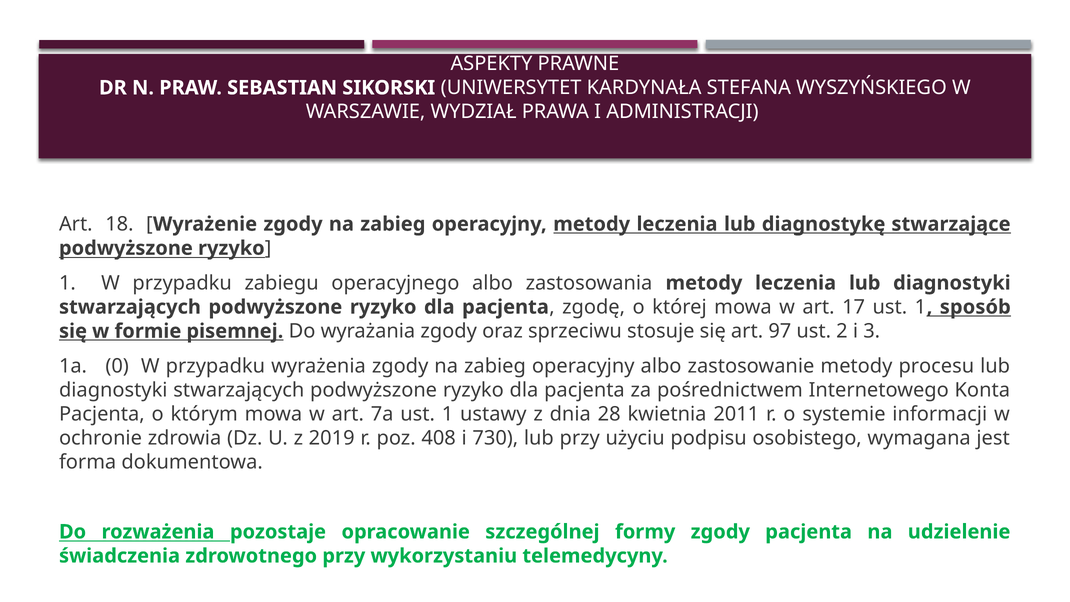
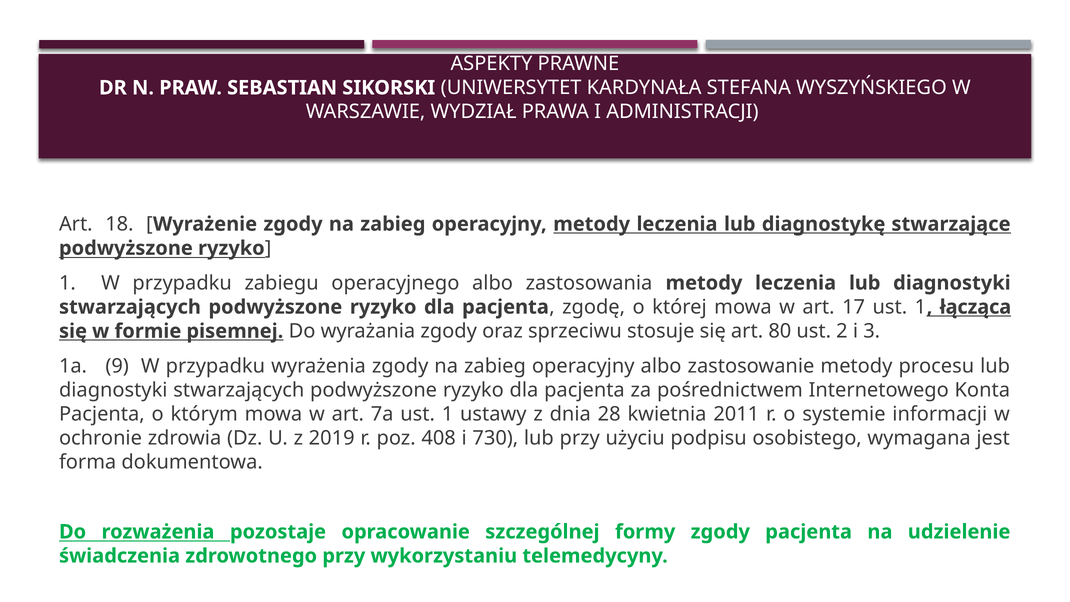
sposób: sposób -> łącząca
97: 97 -> 80
0: 0 -> 9
